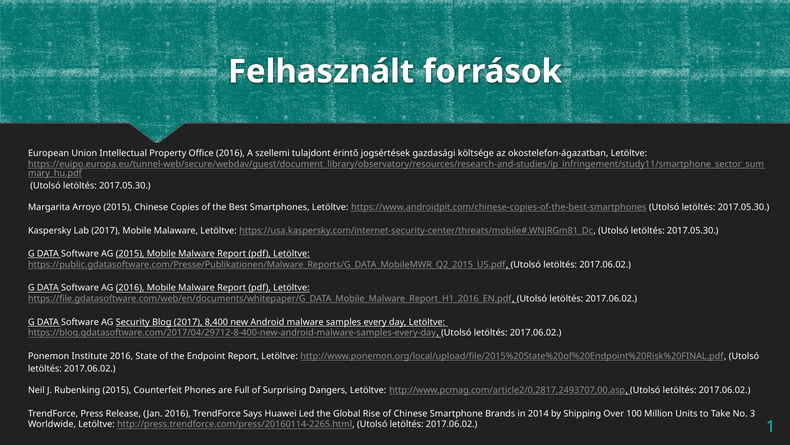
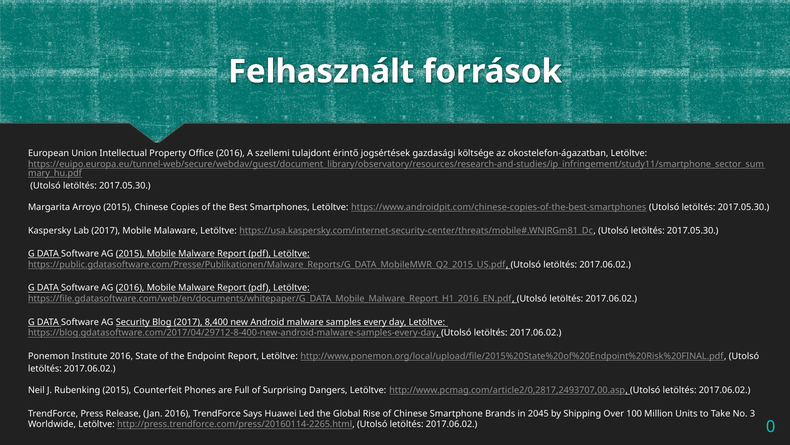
2014: 2014 -> 2045
1: 1 -> 0
